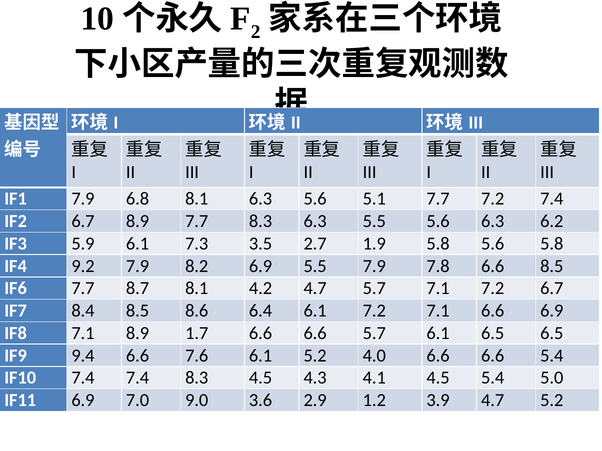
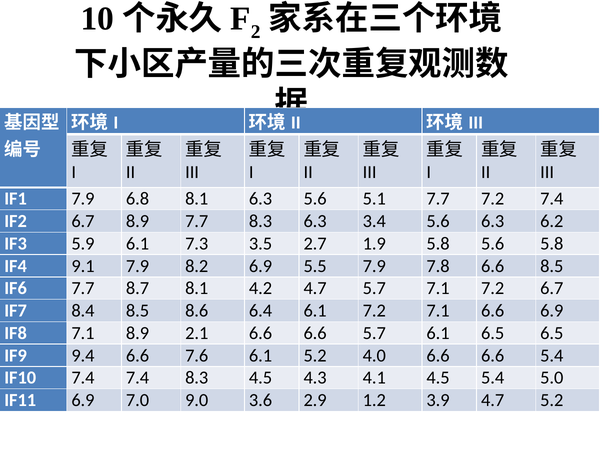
6.3 5.5: 5.5 -> 3.4
9.2: 9.2 -> 9.1
1.7: 1.7 -> 2.1
